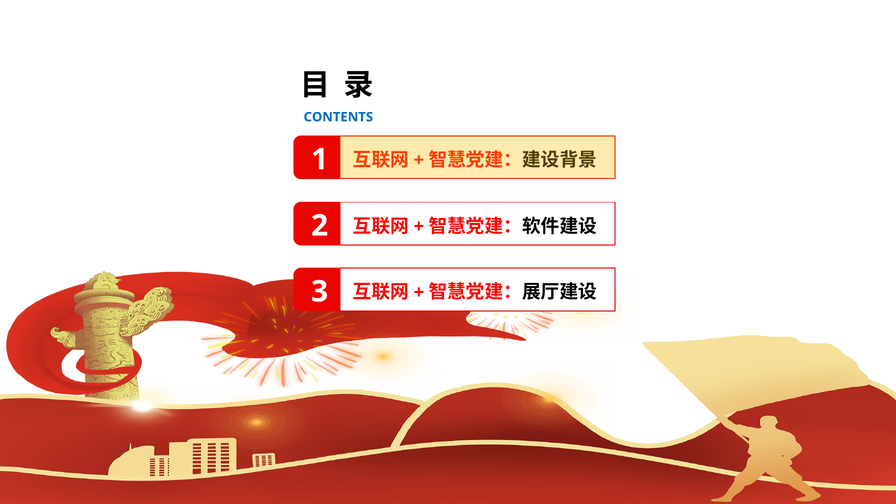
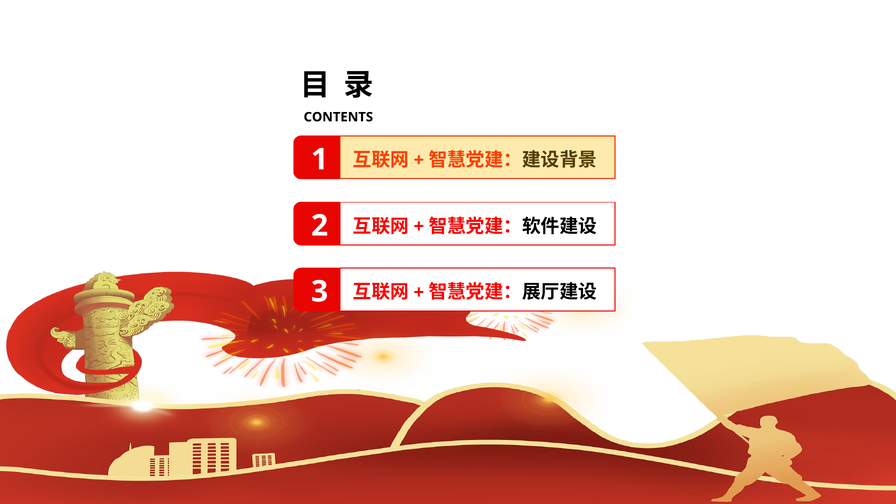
CONTENTS colour: blue -> black
